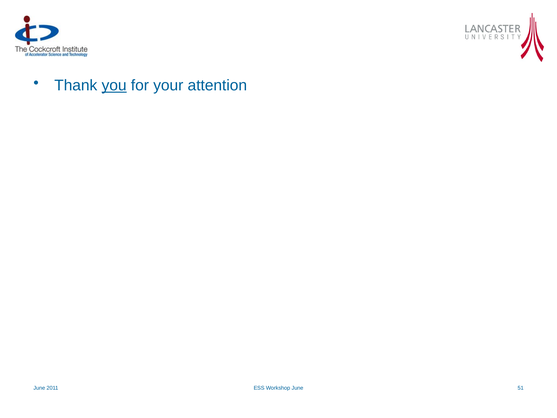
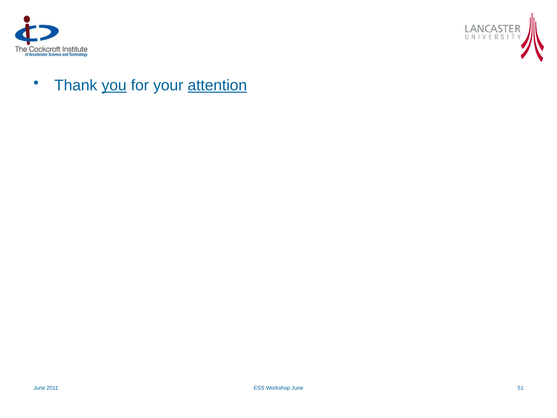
attention underline: none -> present
